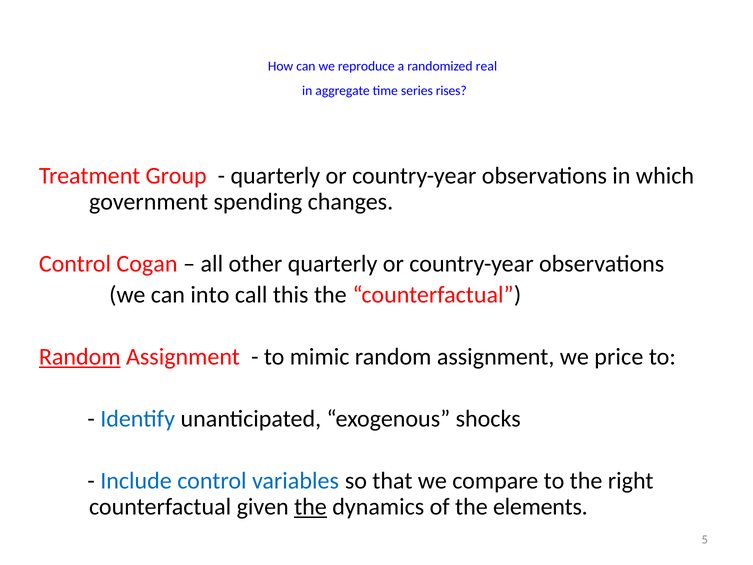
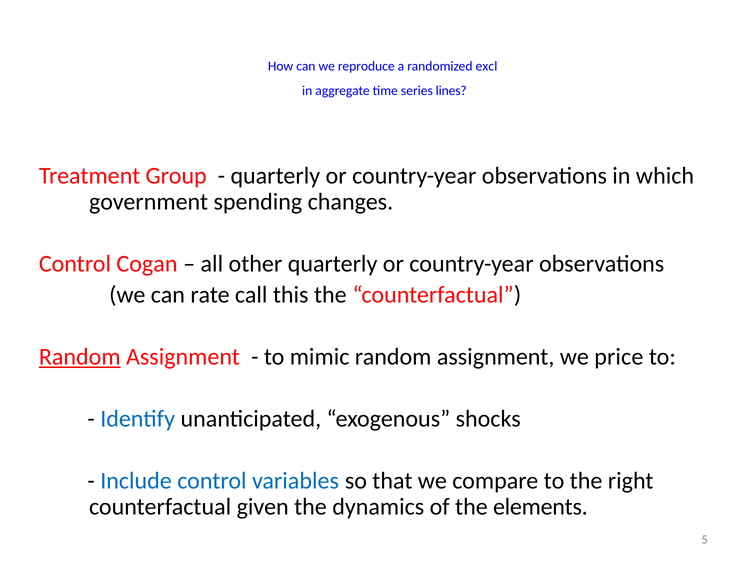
real: real -> excl
rises: rises -> lines
into: into -> rate
the at (310, 507) underline: present -> none
